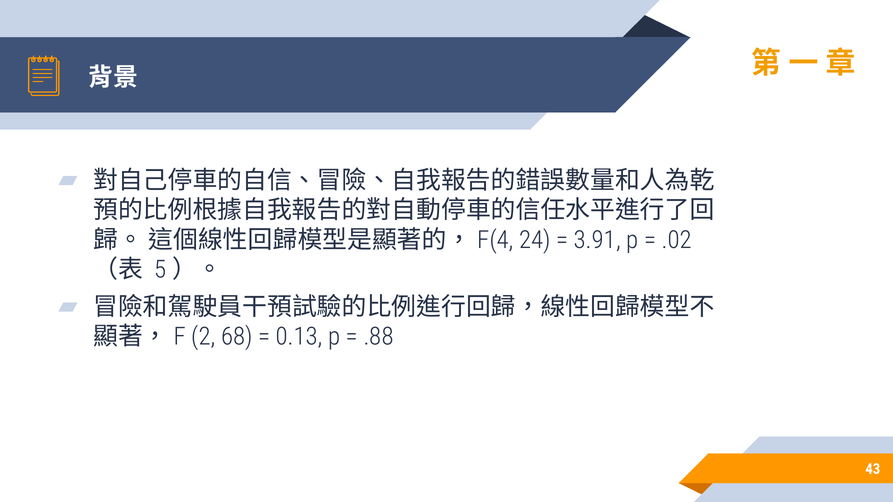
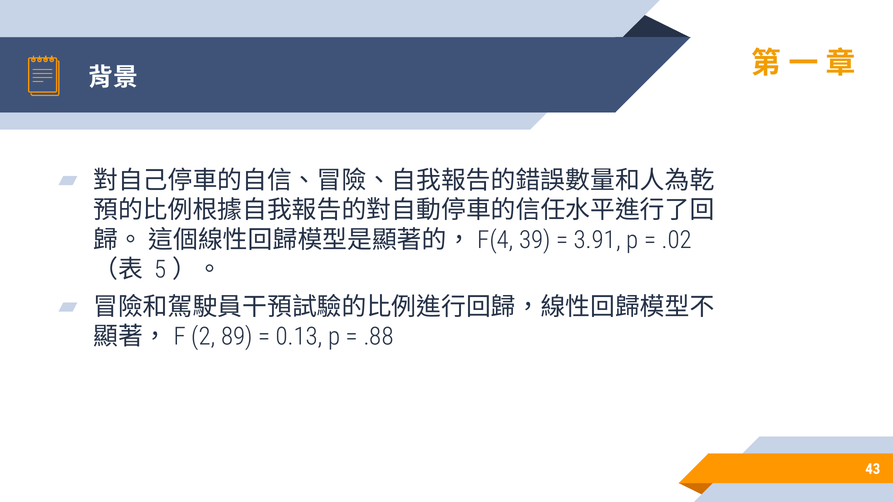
24: 24 -> 39
68: 68 -> 89
